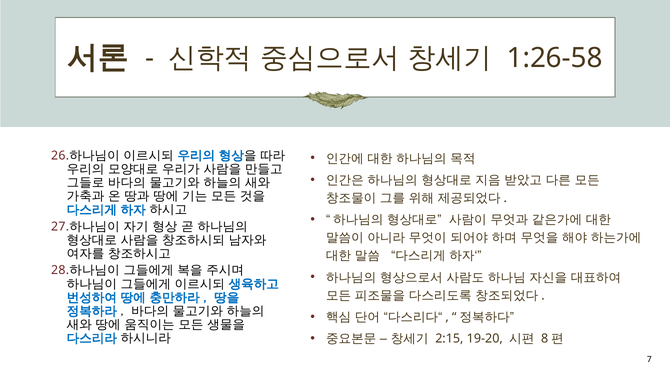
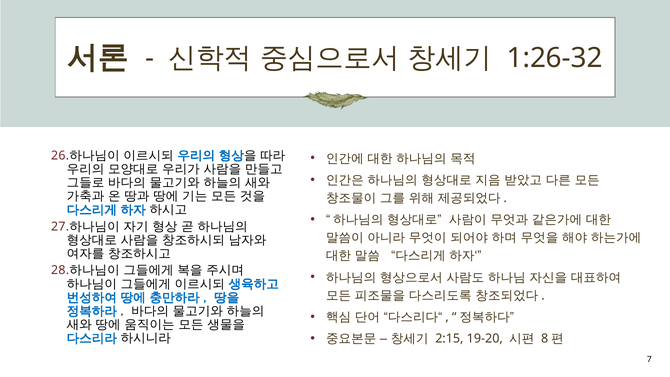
1:26-58: 1:26-58 -> 1:26-32
